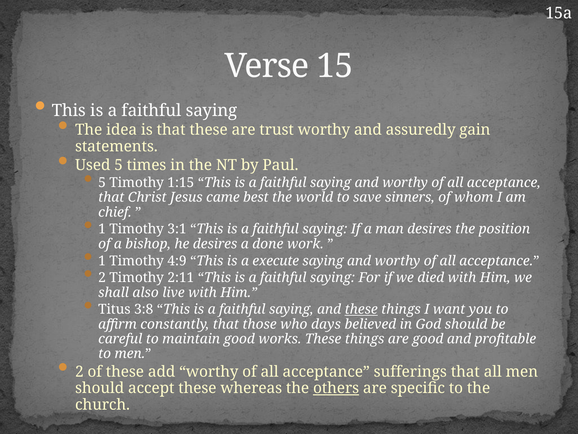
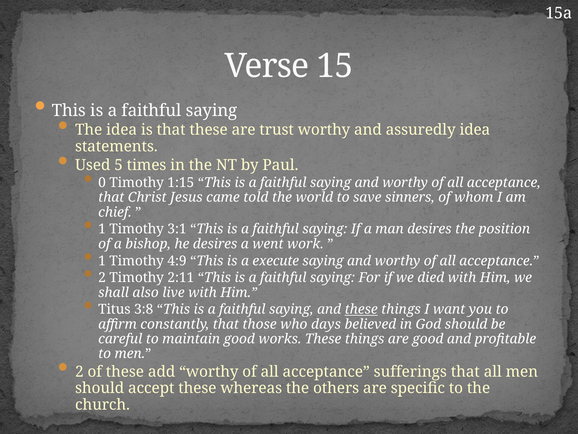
assuredly gain: gain -> idea
5 at (102, 182): 5 -> 0
best: best -> told
done: done -> went
others underline: present -> none
